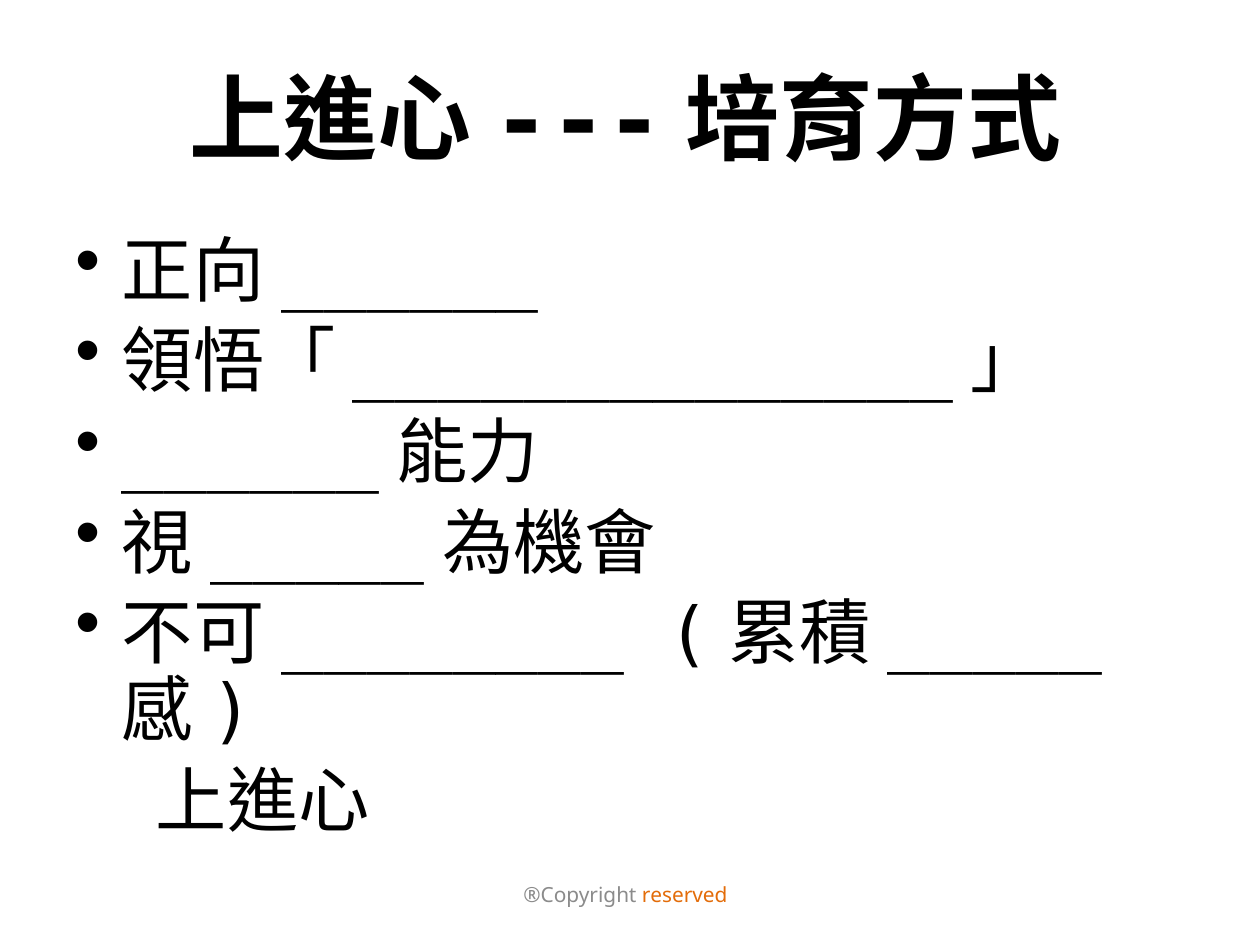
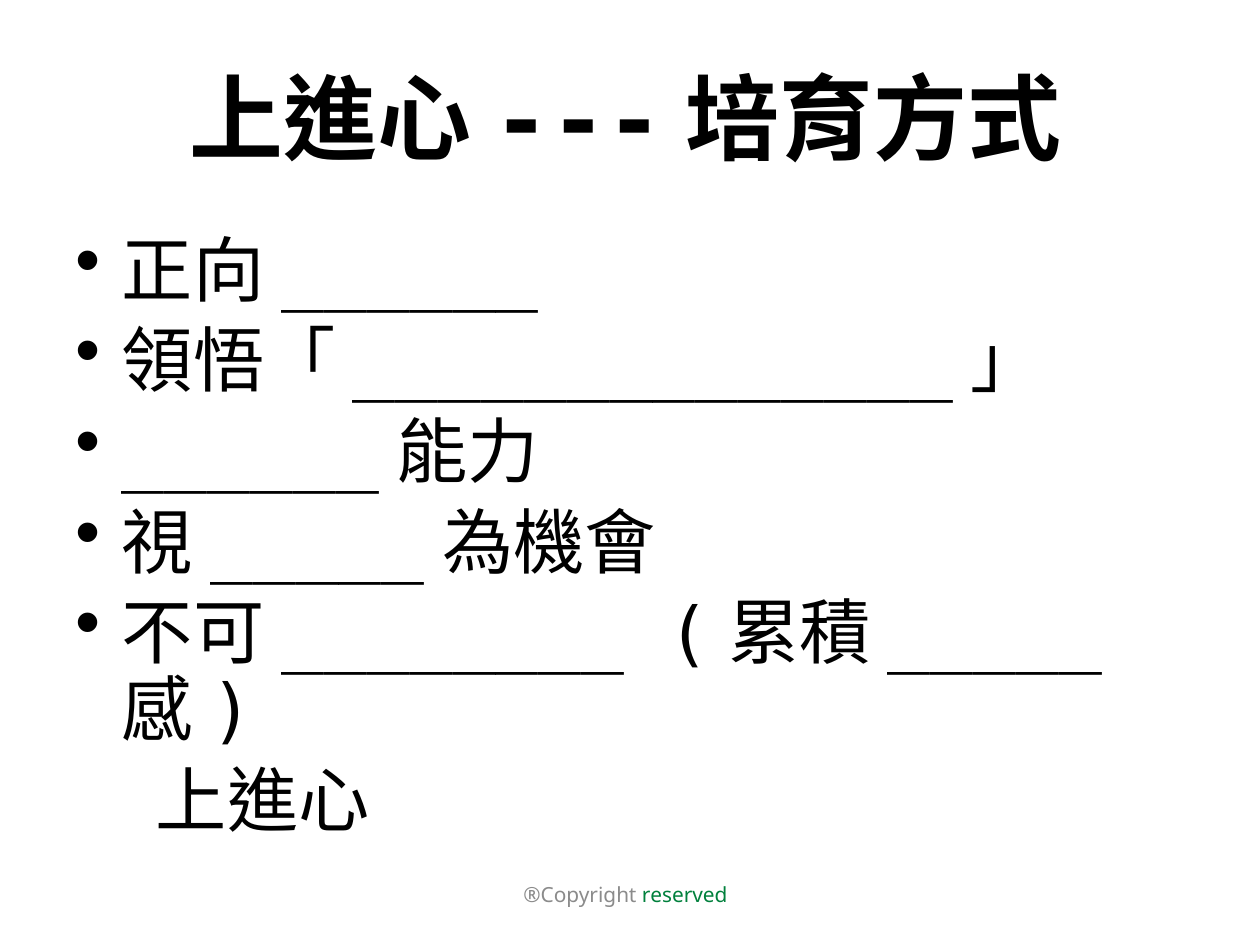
reserved colour: orange -> green
